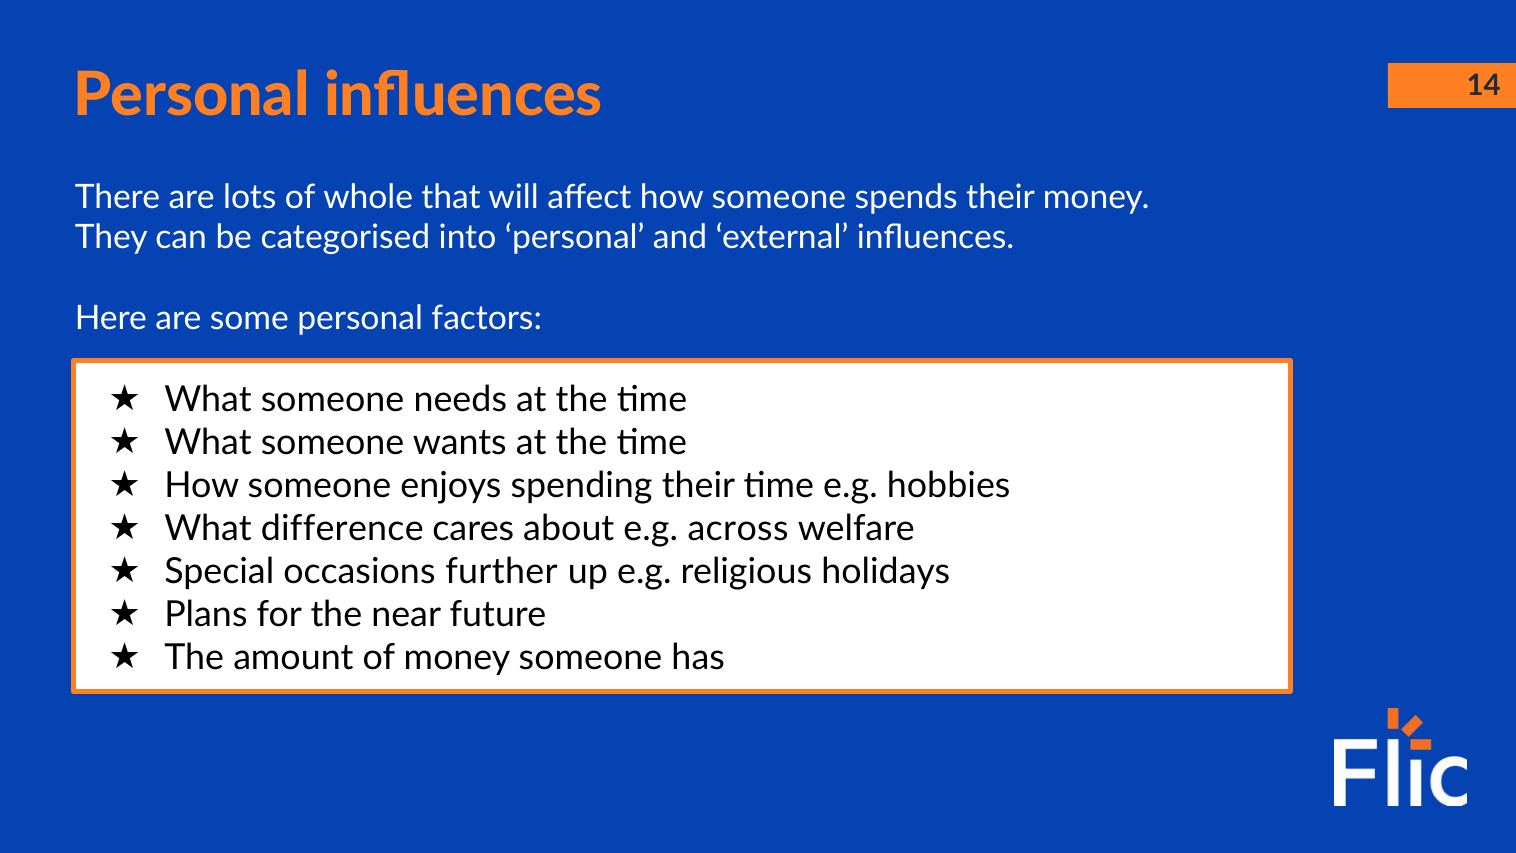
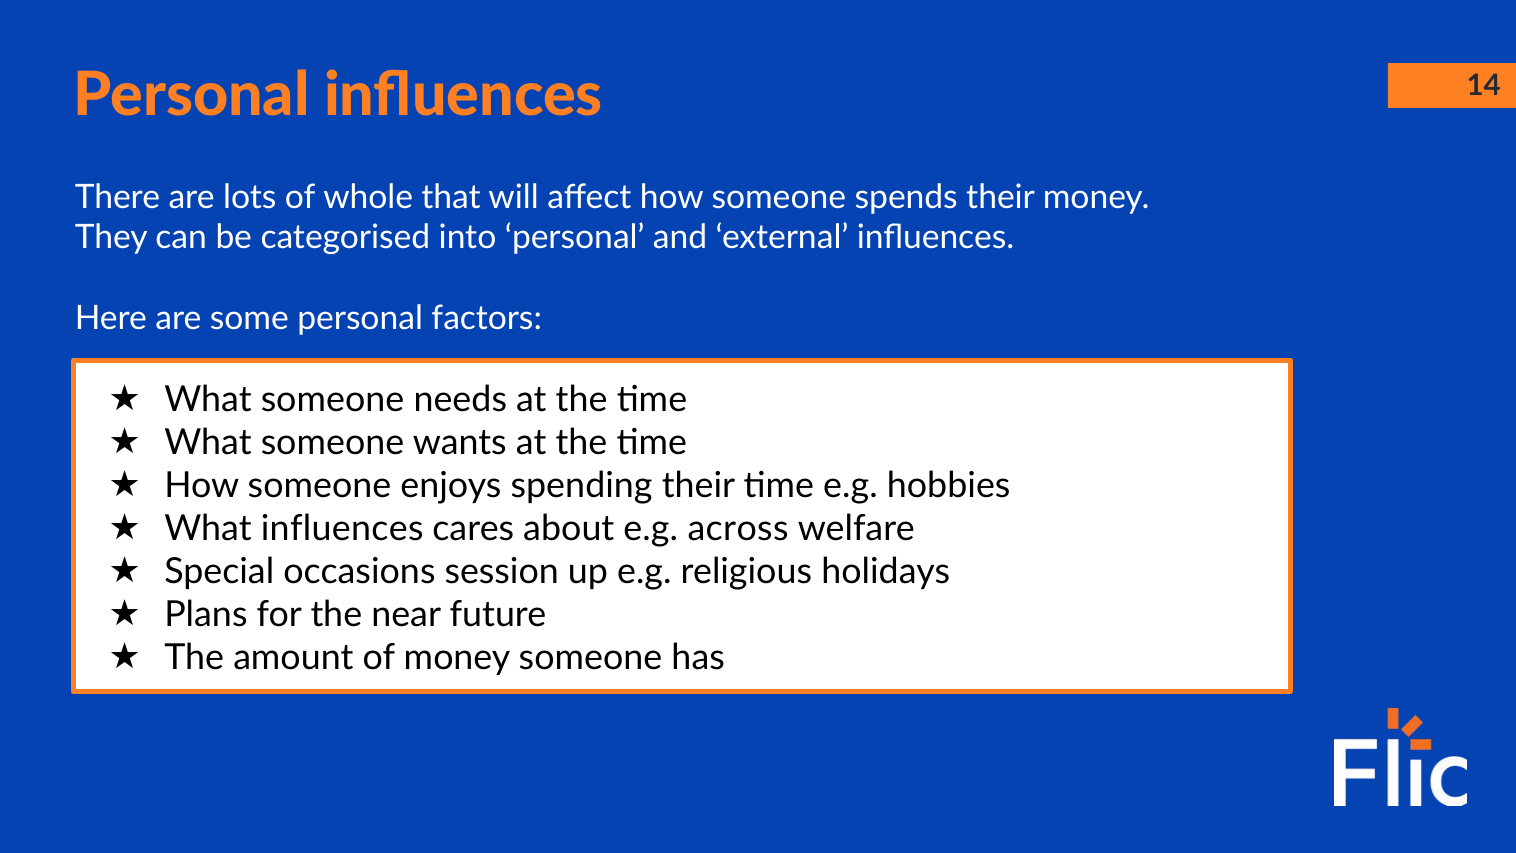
What difference: difference -> influences
further: further -> session
